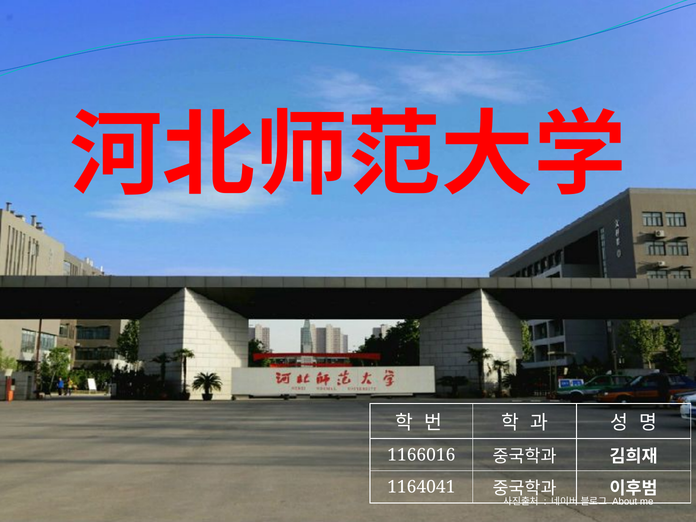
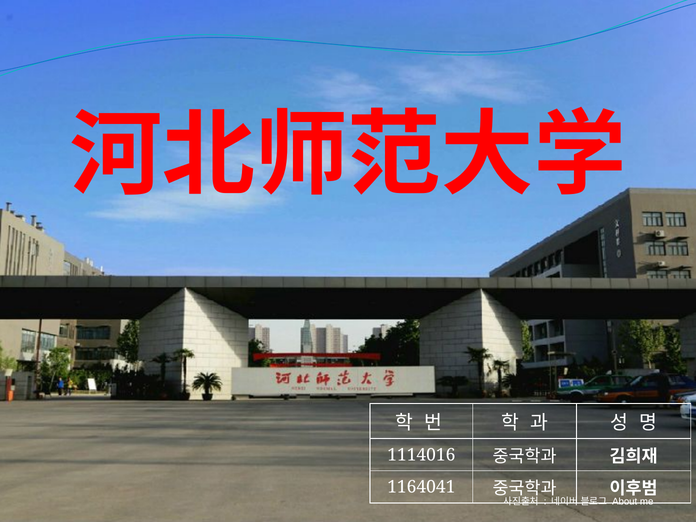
1166016: 1166016 -> 1114016
